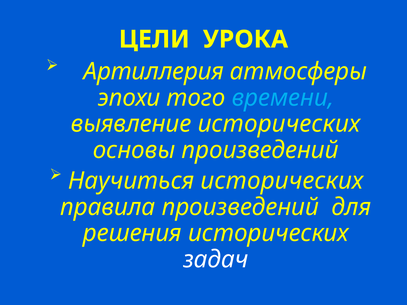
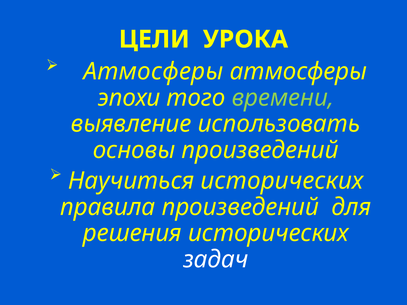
Артиллерия at (154, 72): Артиллерия -> Атмосферы
времени colour: light blue -> light green
выявление исторических: исторических -> использовать
